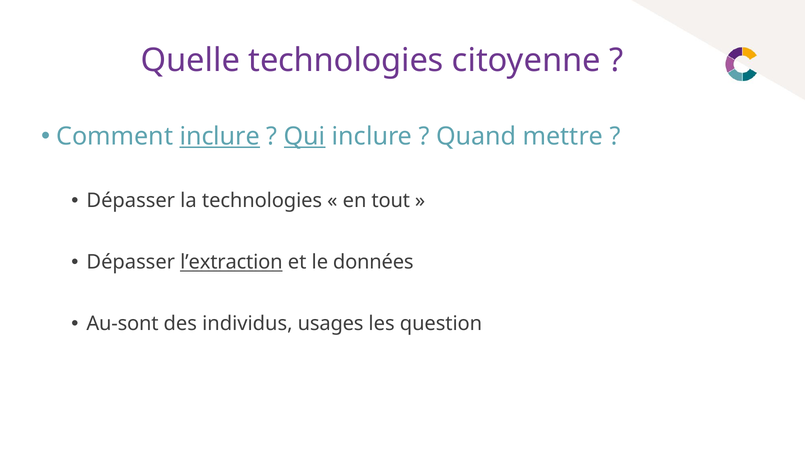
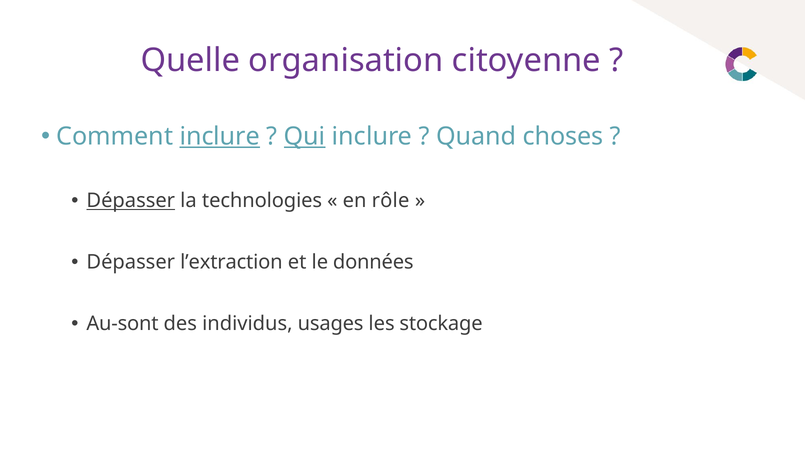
Quelle technologies: technologies -> organisation
mettre: mettre -> choses
Dépasser at (131, 201) underline: none -> present
tout: tout -> rôle
l’extraction underline: present -> none
question: question -> stockage
